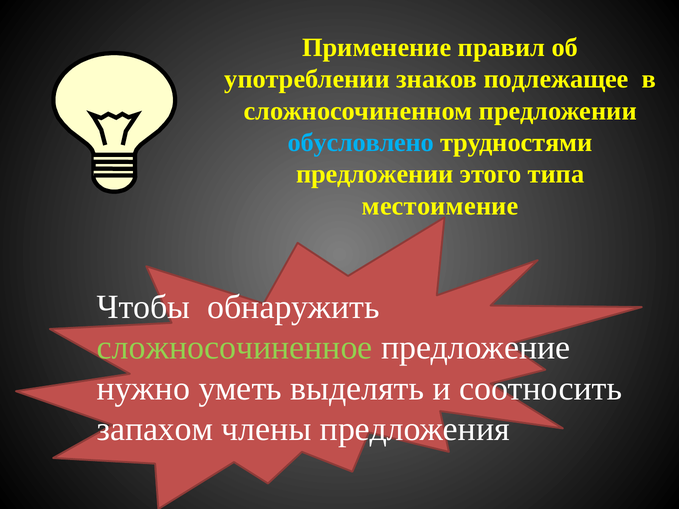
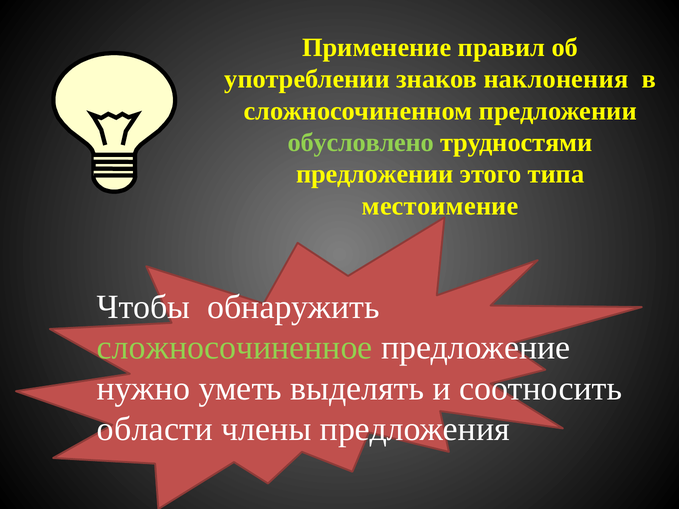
подлежащее: подлежащее -> наклонения
обусловлено colour: light blue -> light green
запахом: запахом -> области
